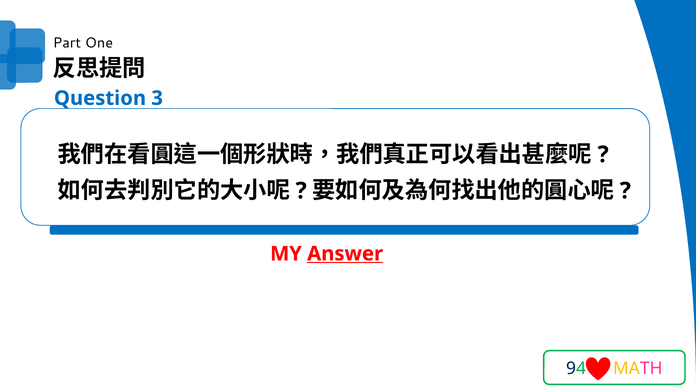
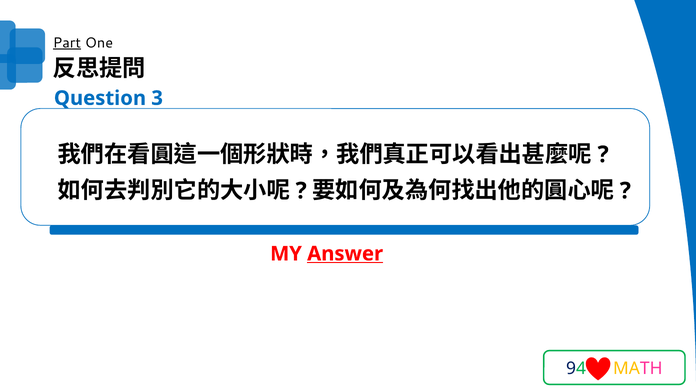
Part underline: none -> present
